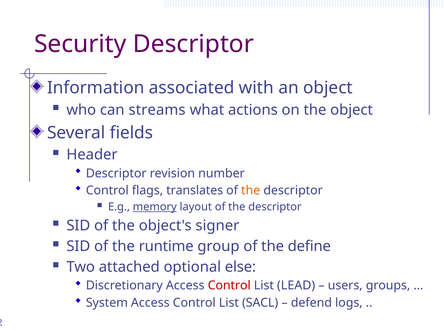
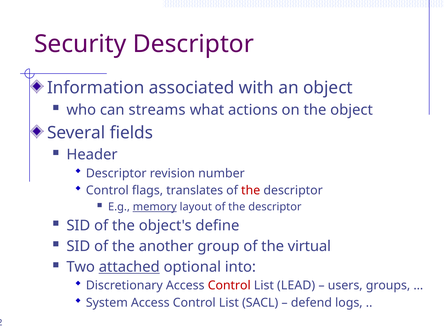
the at (251, 191) colour: orange -> red
signer: signer -> define
runtime: runtime -> another
define: define -> virtual
attached underline: none -> present
else: else -> into
